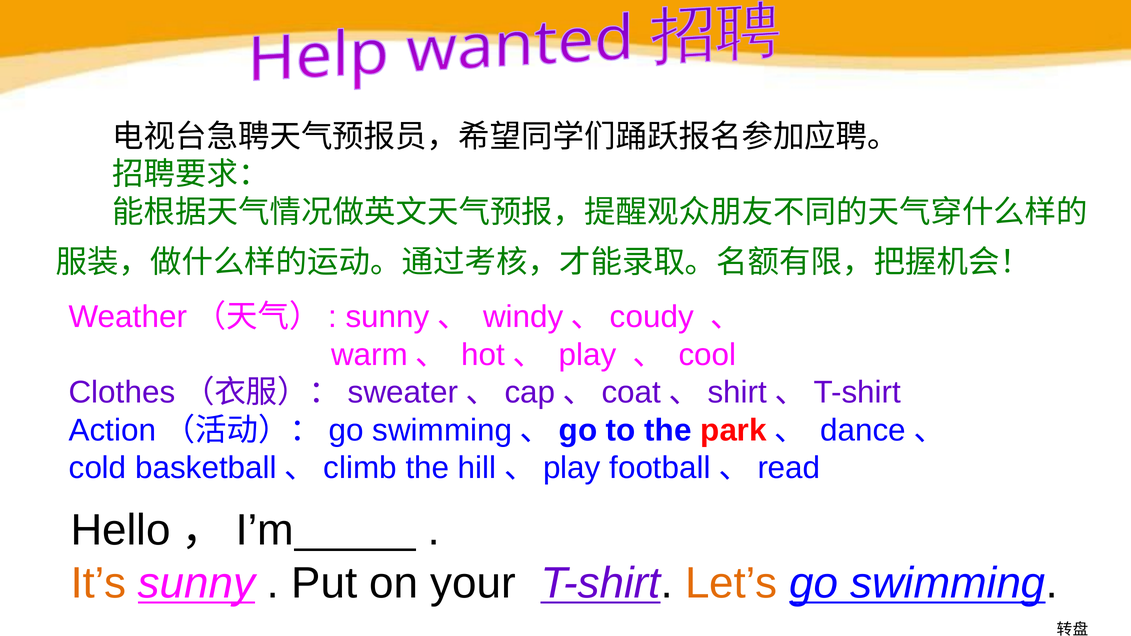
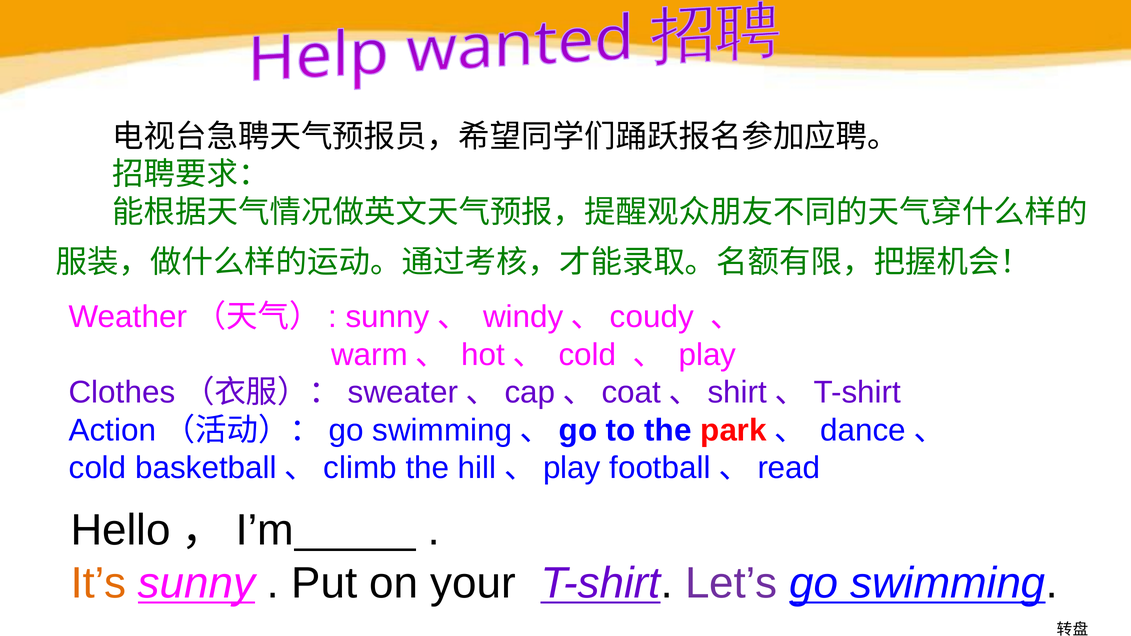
hot、 play: play -> cold
cool: cool -> play
Let’s colour: orange -> purple
